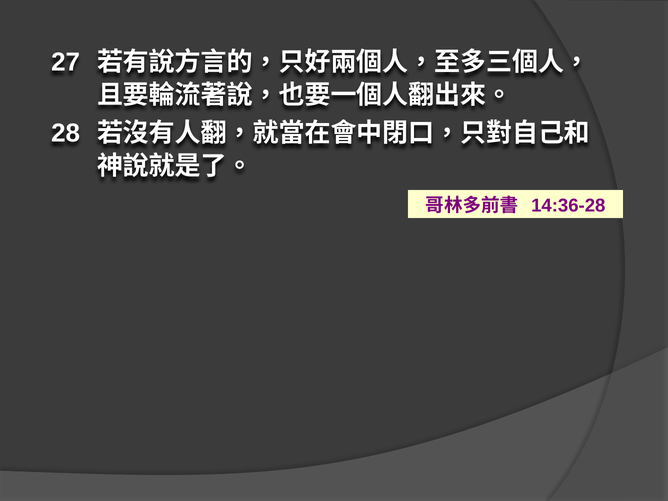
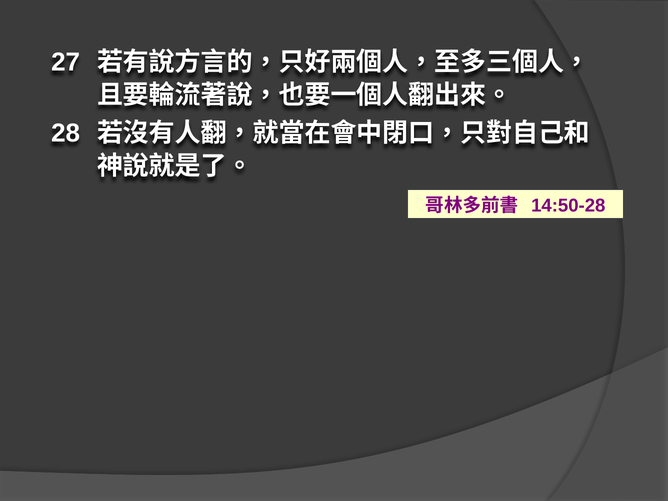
14:36-28: 14:36-28 -> 14:50-28
